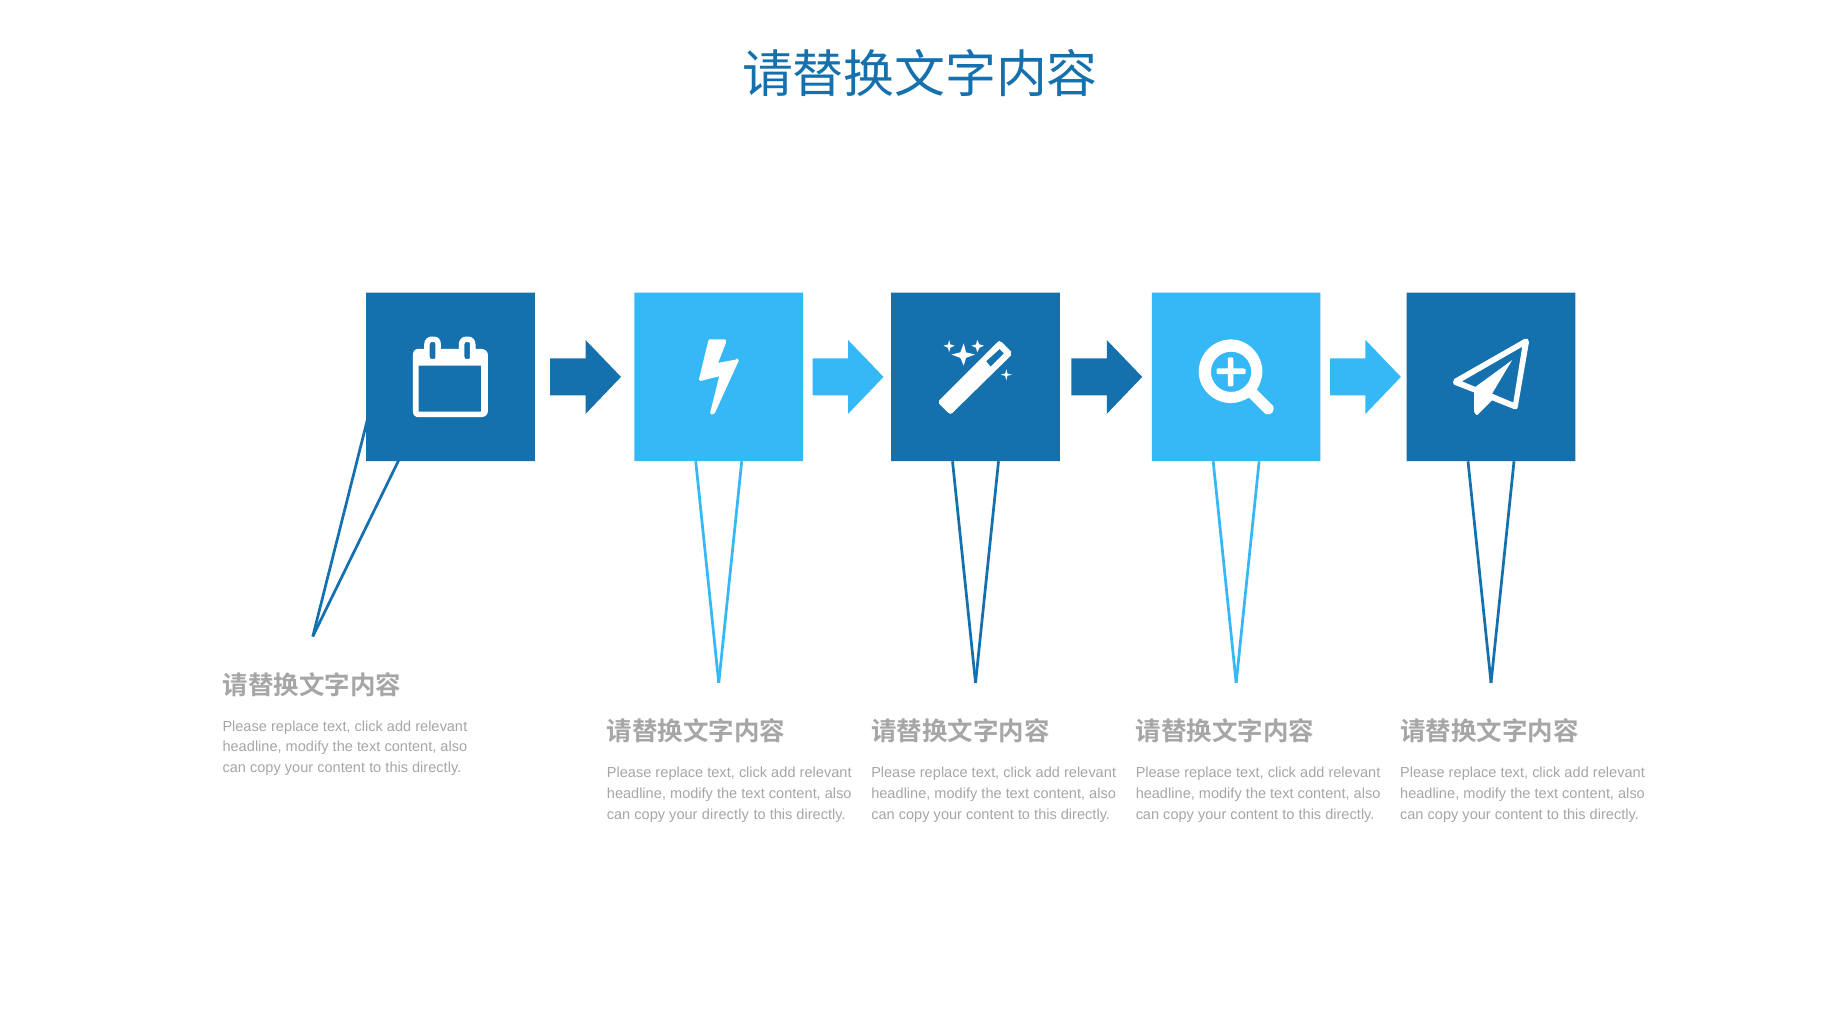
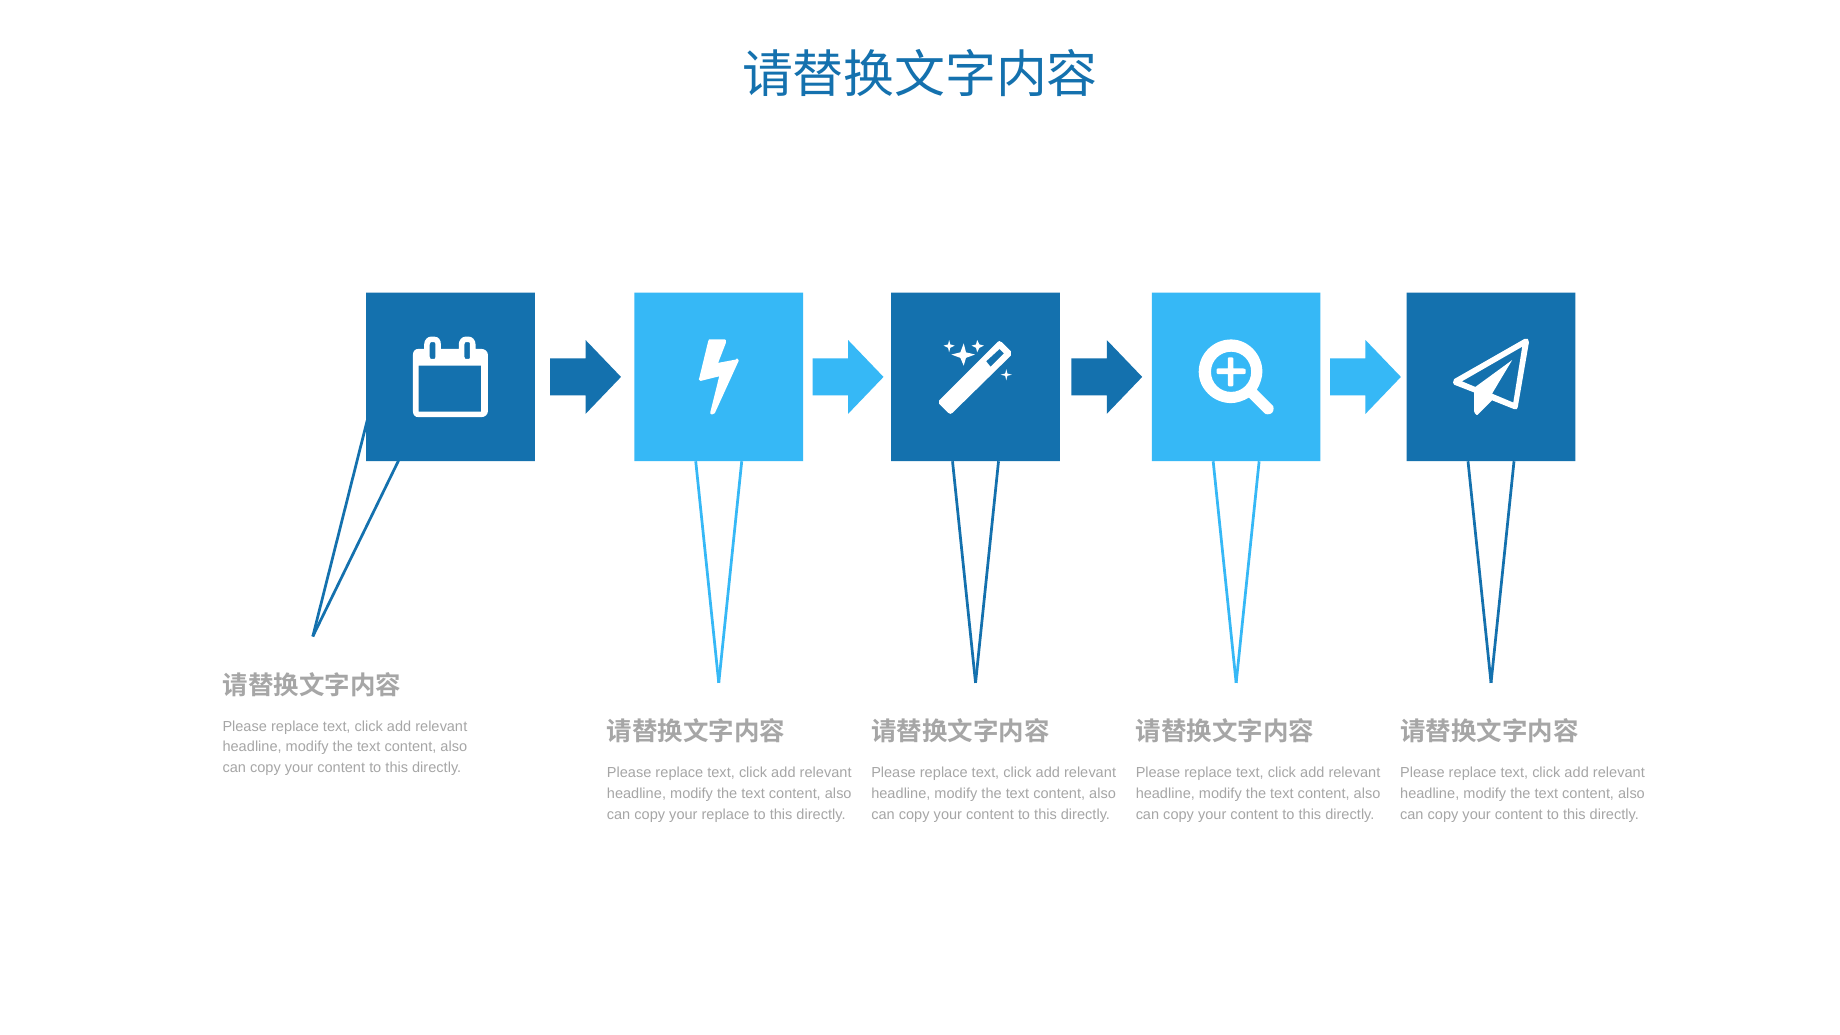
your directly: directly -> replace
